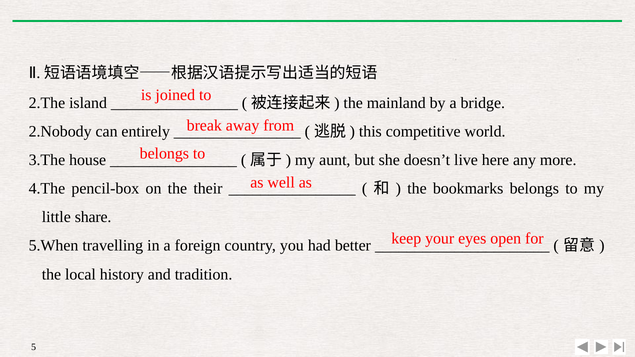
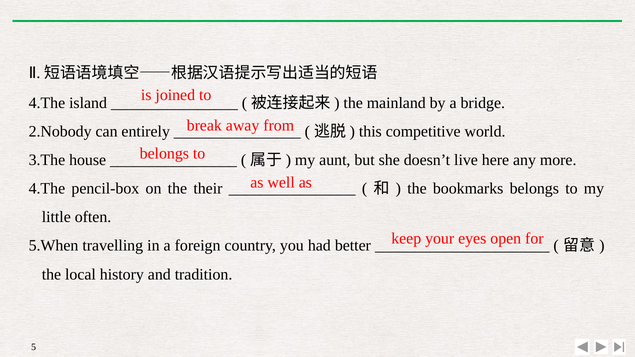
2.The at (47, 103): 2.The -> 4.The
share: share -> often
